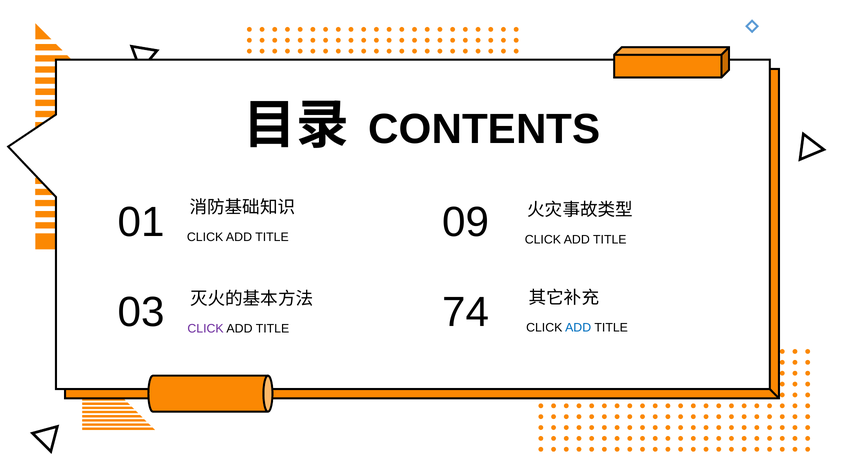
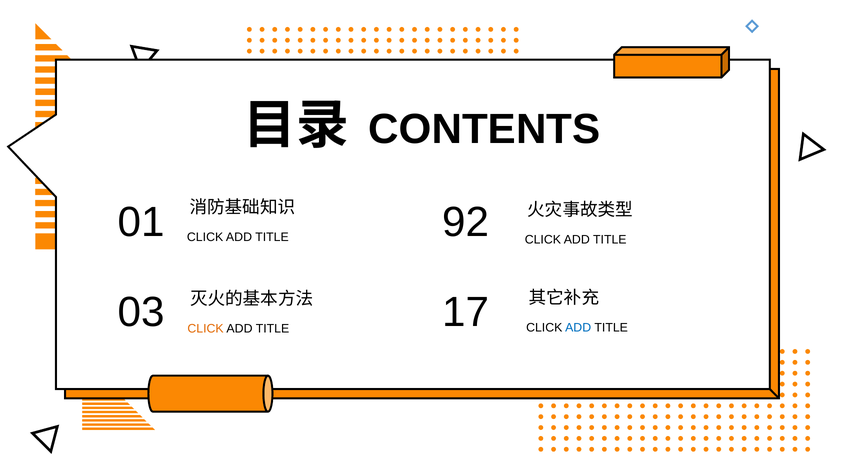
09: 09 -> 92
74: 74 -> 17
CLICK at (206, 328) colour: purple -> orange
